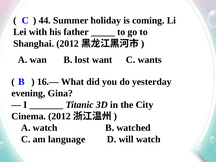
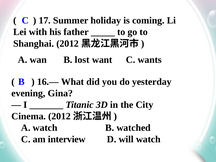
44: 44 -> 17
language: language -> interview
